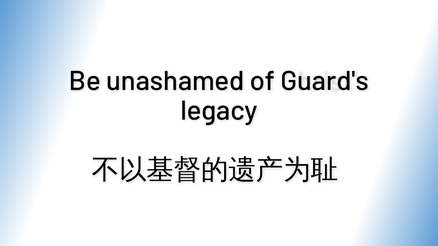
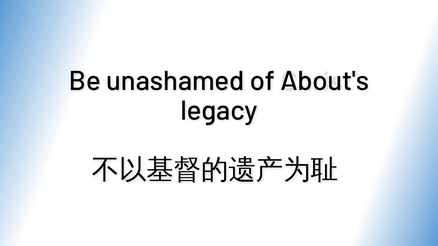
Guard's: Guard's -> About's
